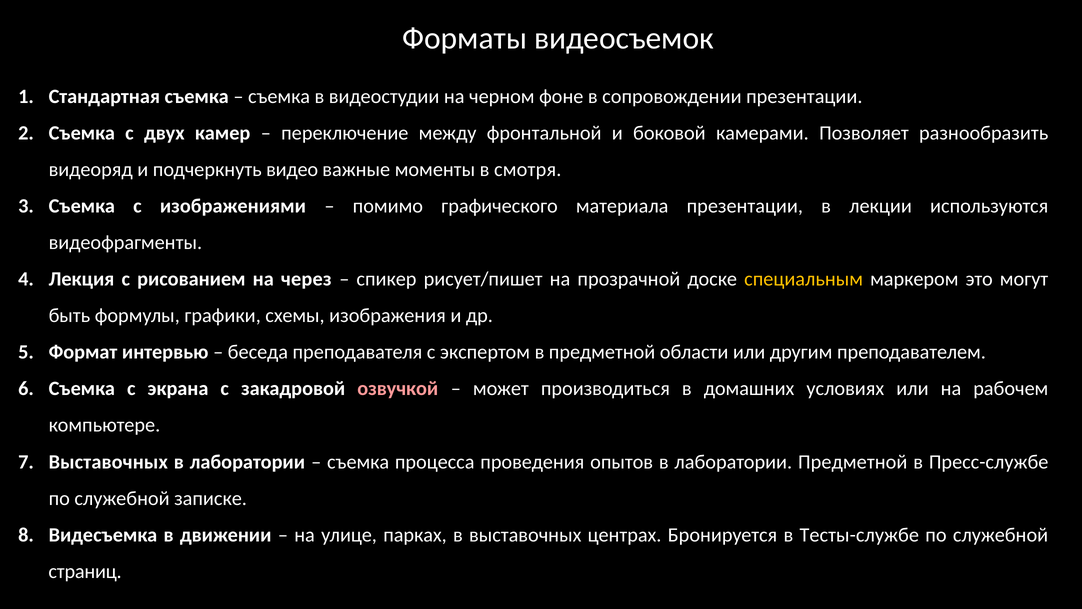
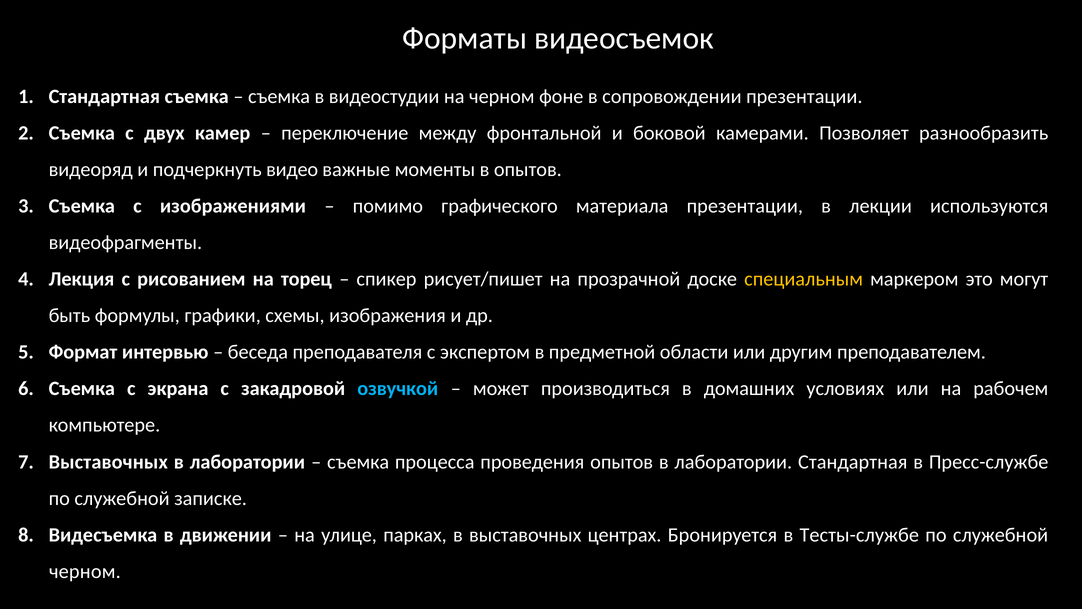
в смотря: смотря -> опытов
через: через -> торец
озвучкой colour: pink -> light blue
лаборатории Предметной: Предметной -> Стандартная
страниц at (85, 571): страниц -> черном
